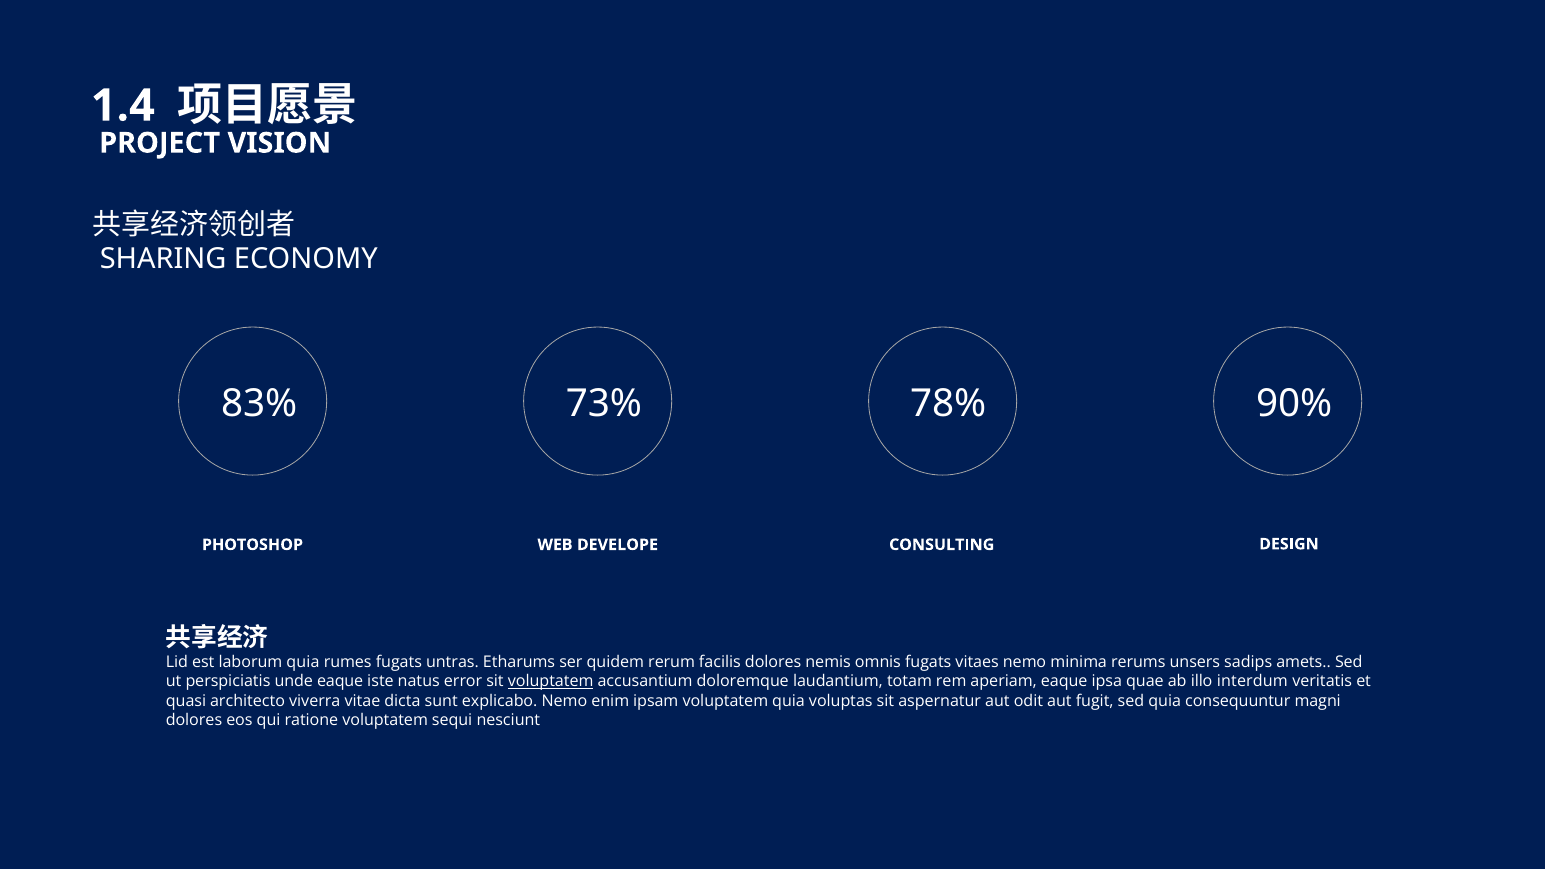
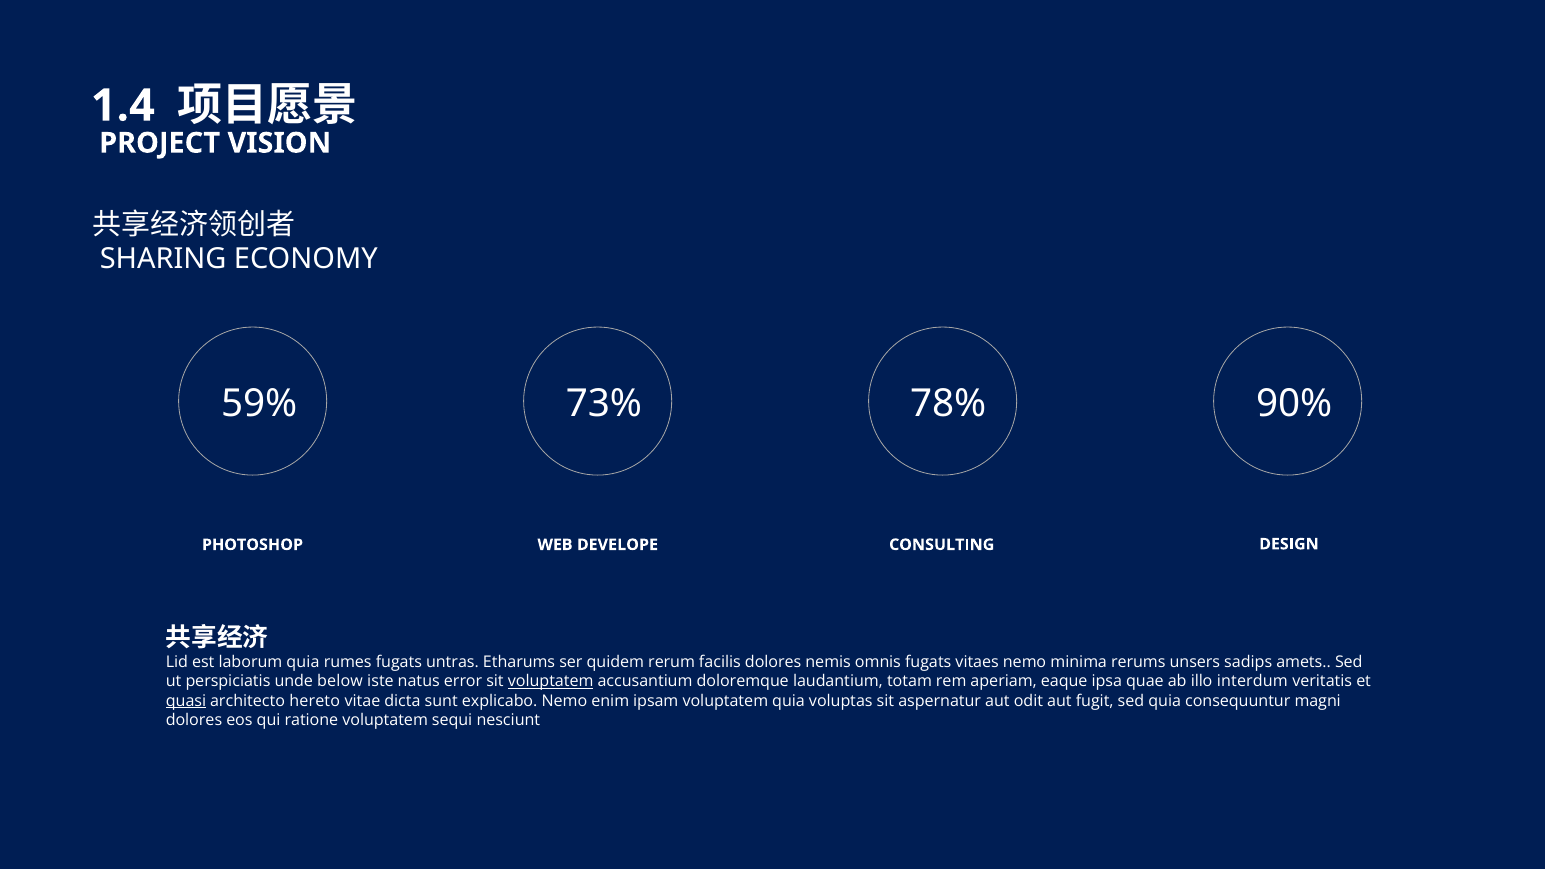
83%: 83% -> 59%
unde eaque: eaque -> below
quasi underline: none -> present
viverra: viverra -> hereto
